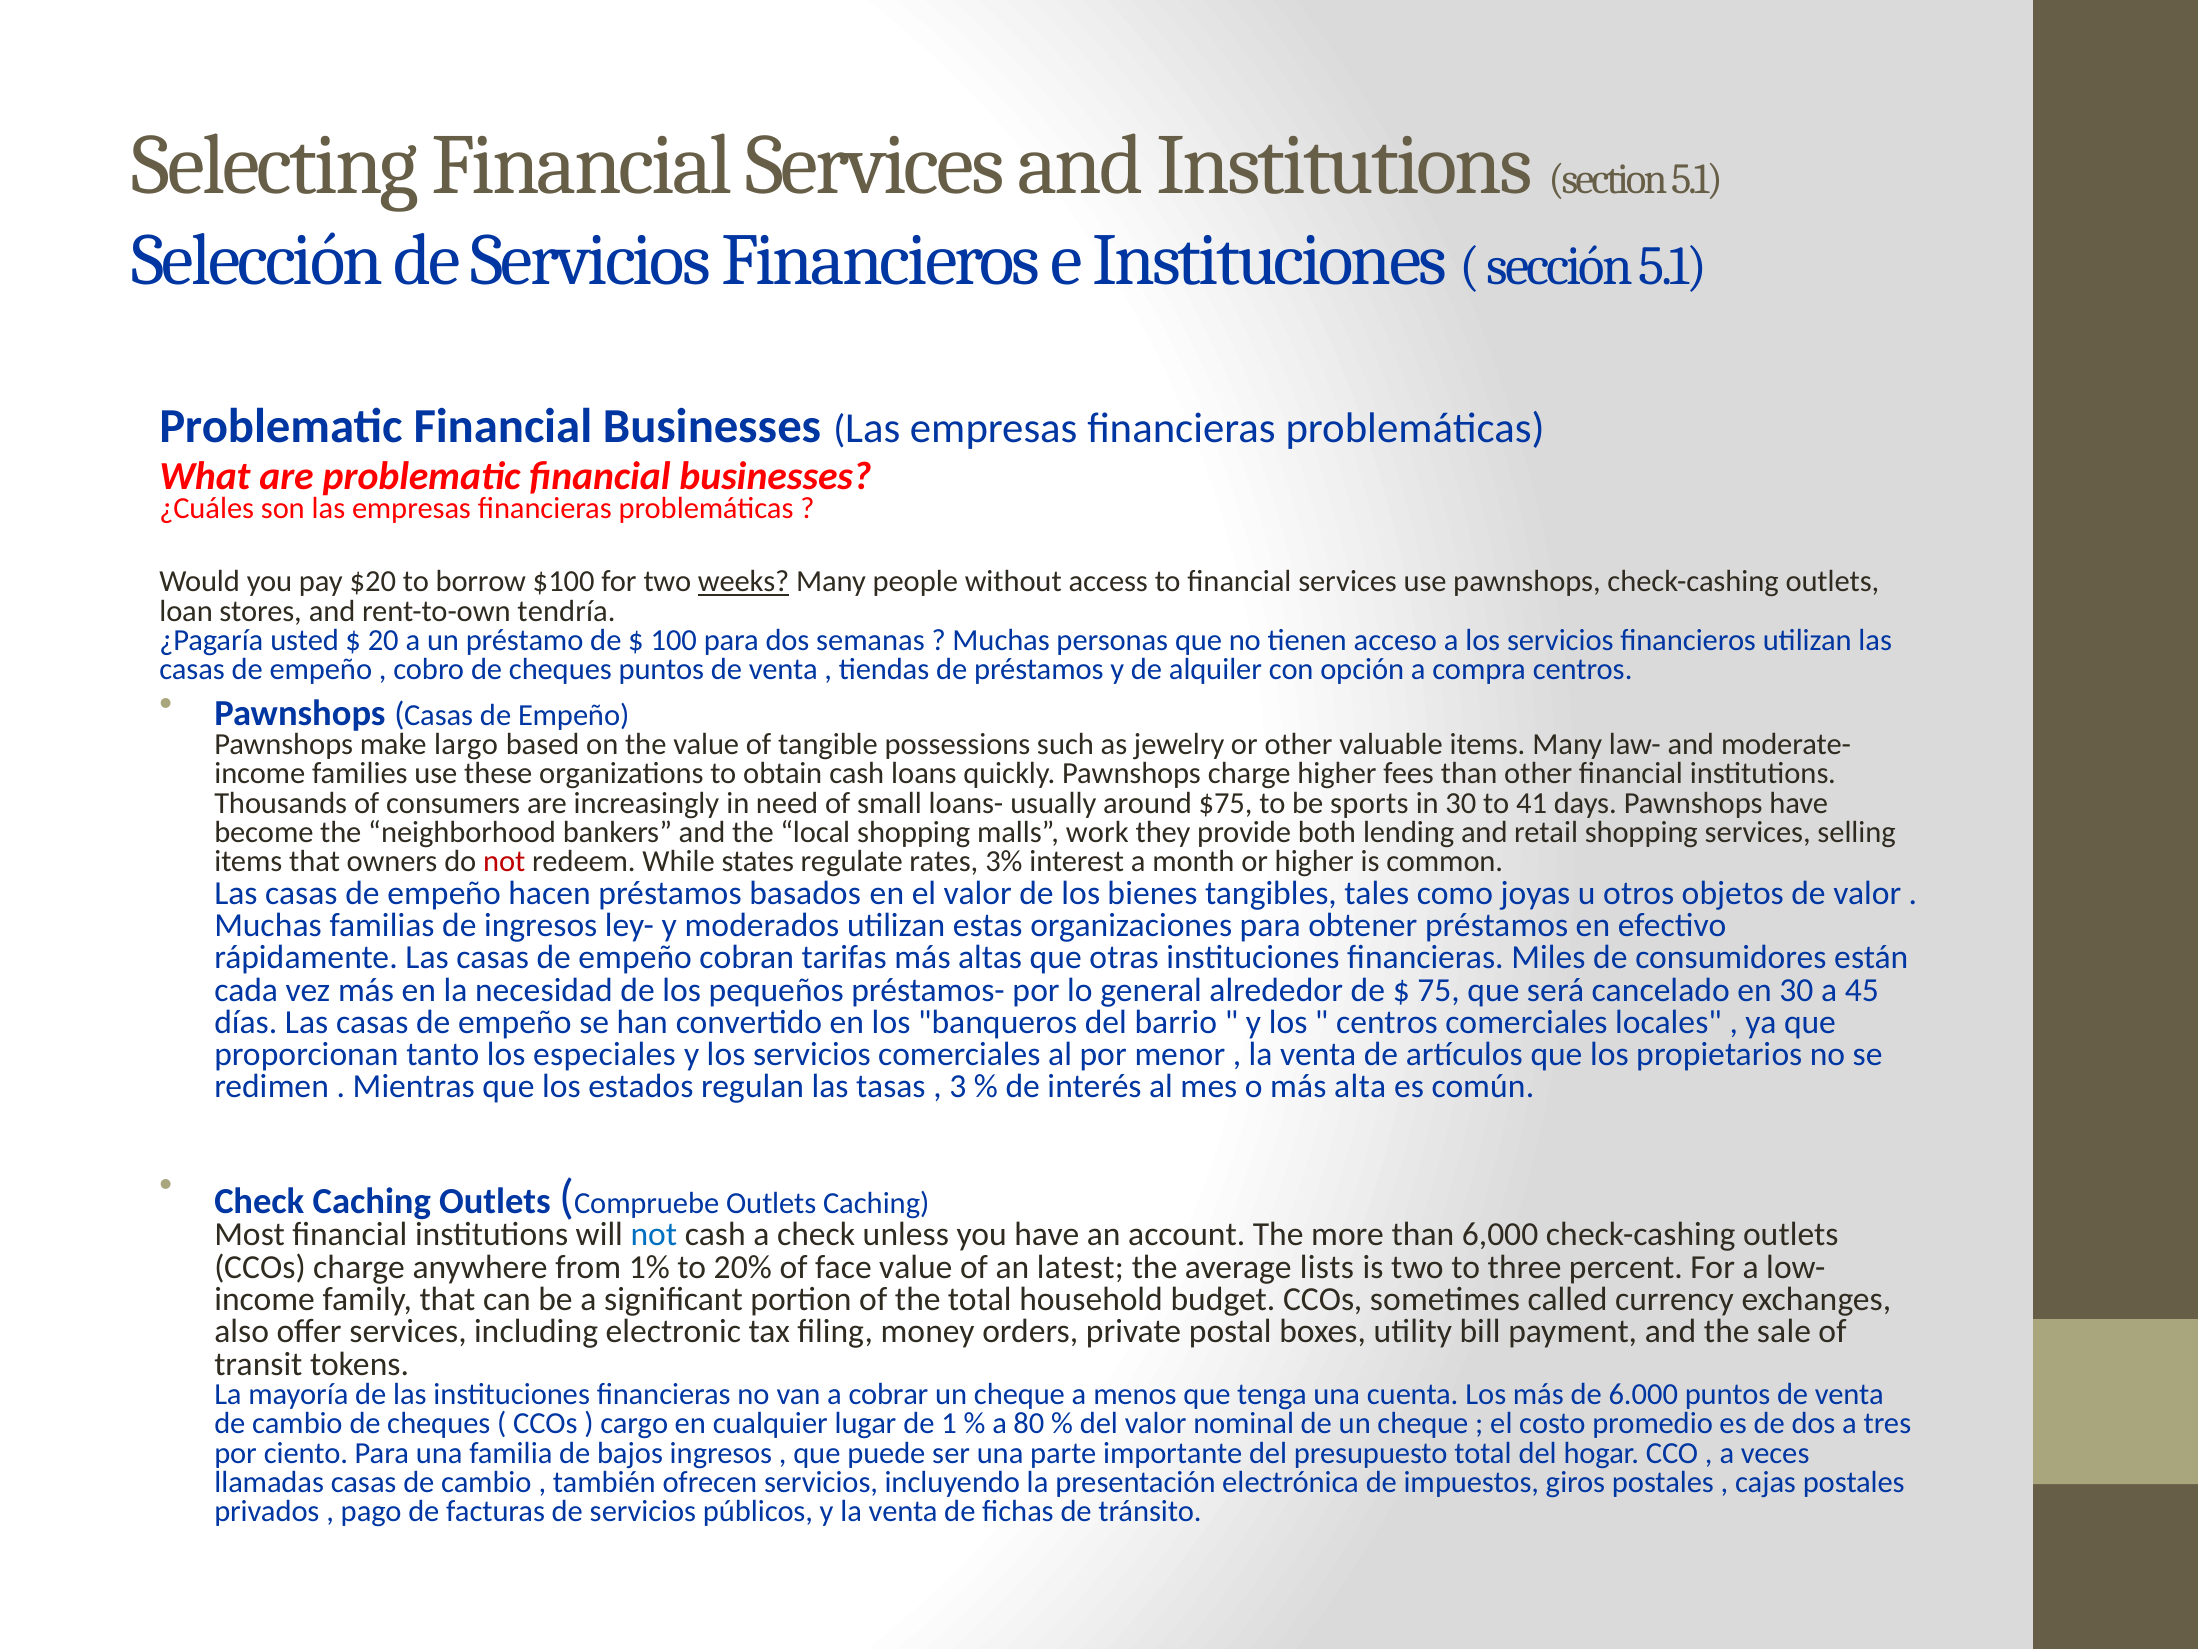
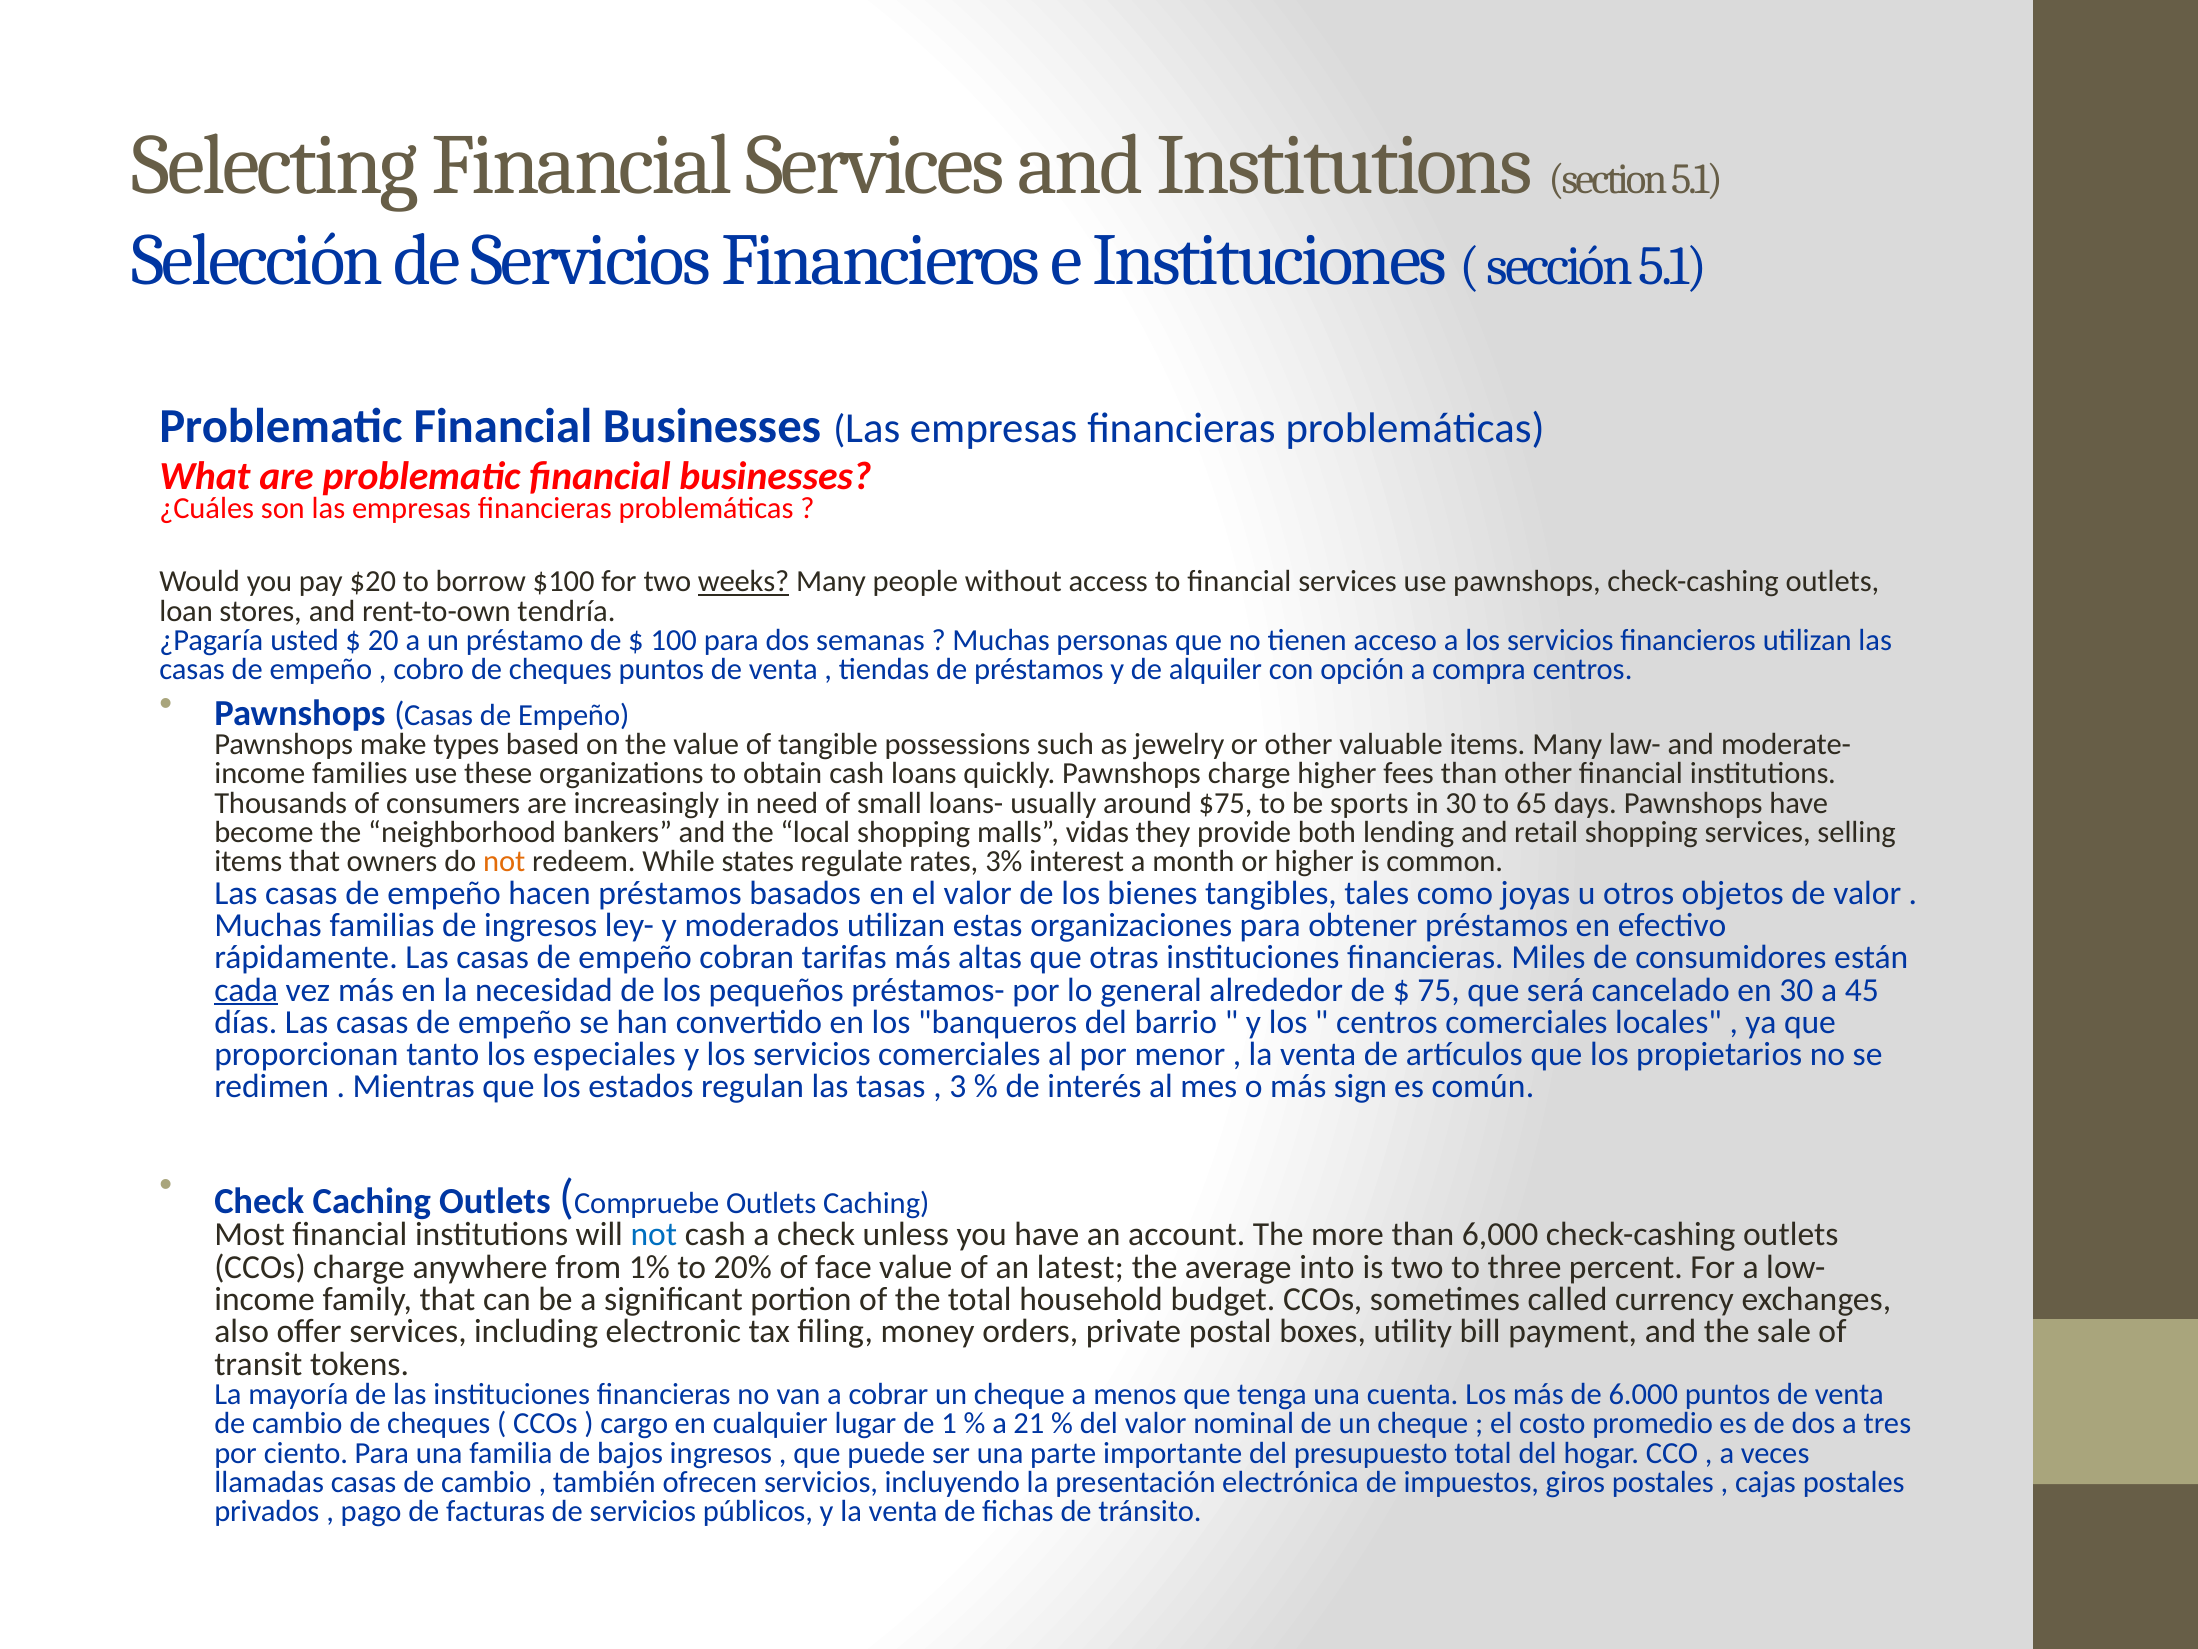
largo: largo -> types
41: 41 -> 65
work: work -> vidas
not at (504, 862) colour: red -> orange
cada underline: none -> present
alta: alta -> sign
lists: lists -> into
80: 80 -> 21
